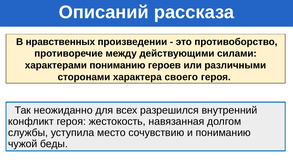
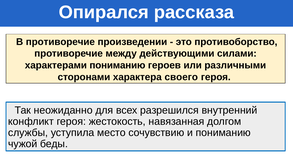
Описаний: Описаний -> Опирался
В нравственных: нравственных -> противоречие
